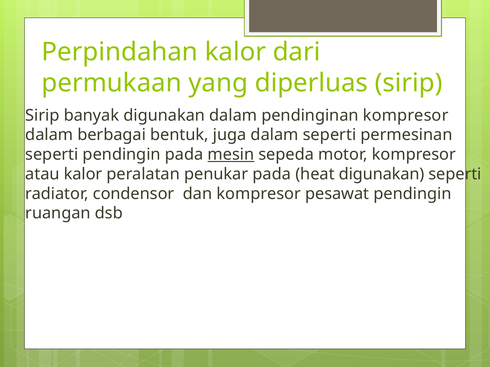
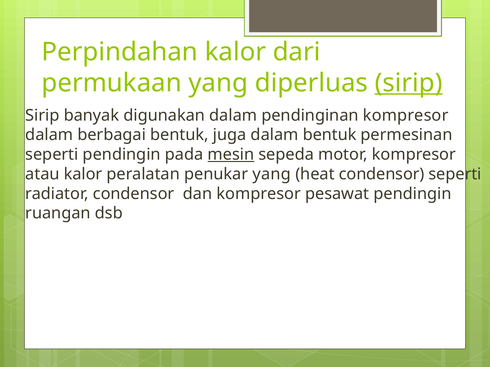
sirip at (409, 83) underline: none -> present
dalam seperti: seperti -> bentuk
penukar pada: pada -> yang
heat digunakan: digunakan -> condensor
